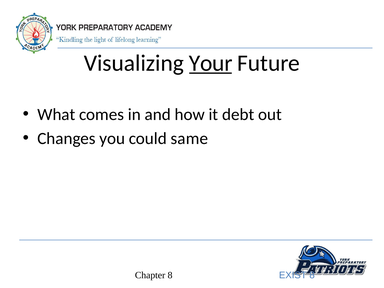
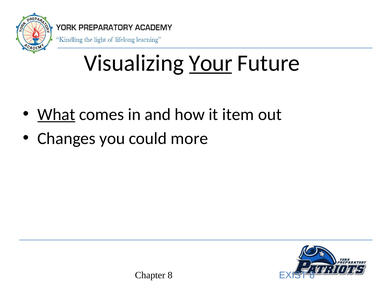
What underline: none -> present
debt: debt -> item
same: same -> more
